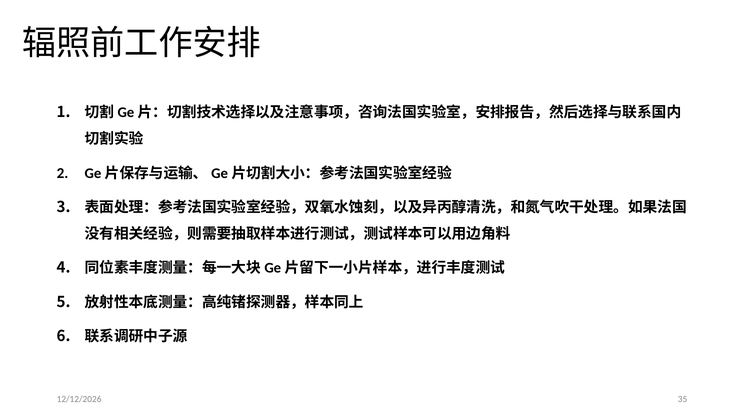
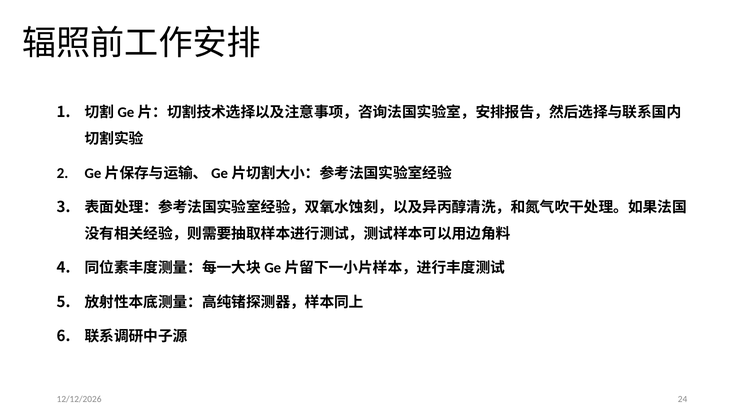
35: 35 -> 24
